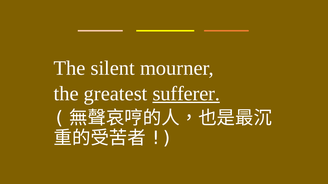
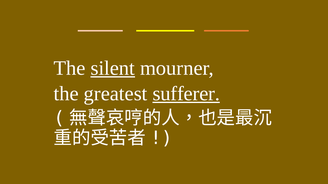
silent underline: none -> present
